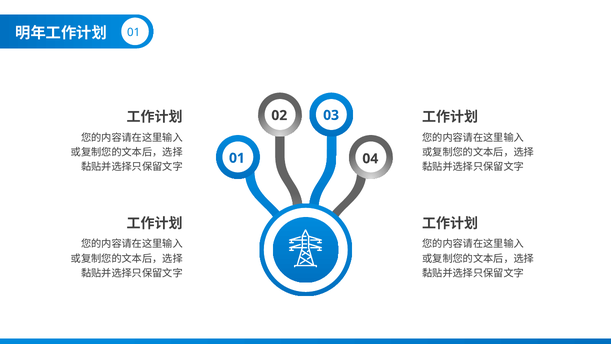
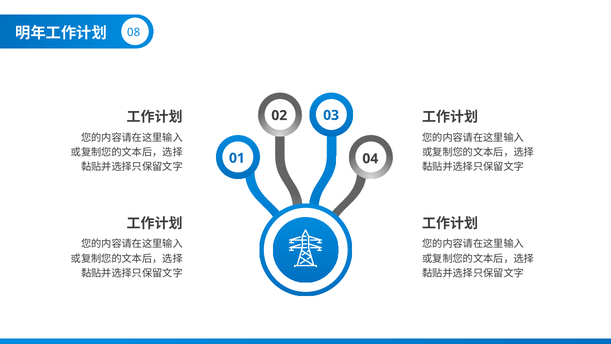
01 at (134, 33): 01 -> 08
